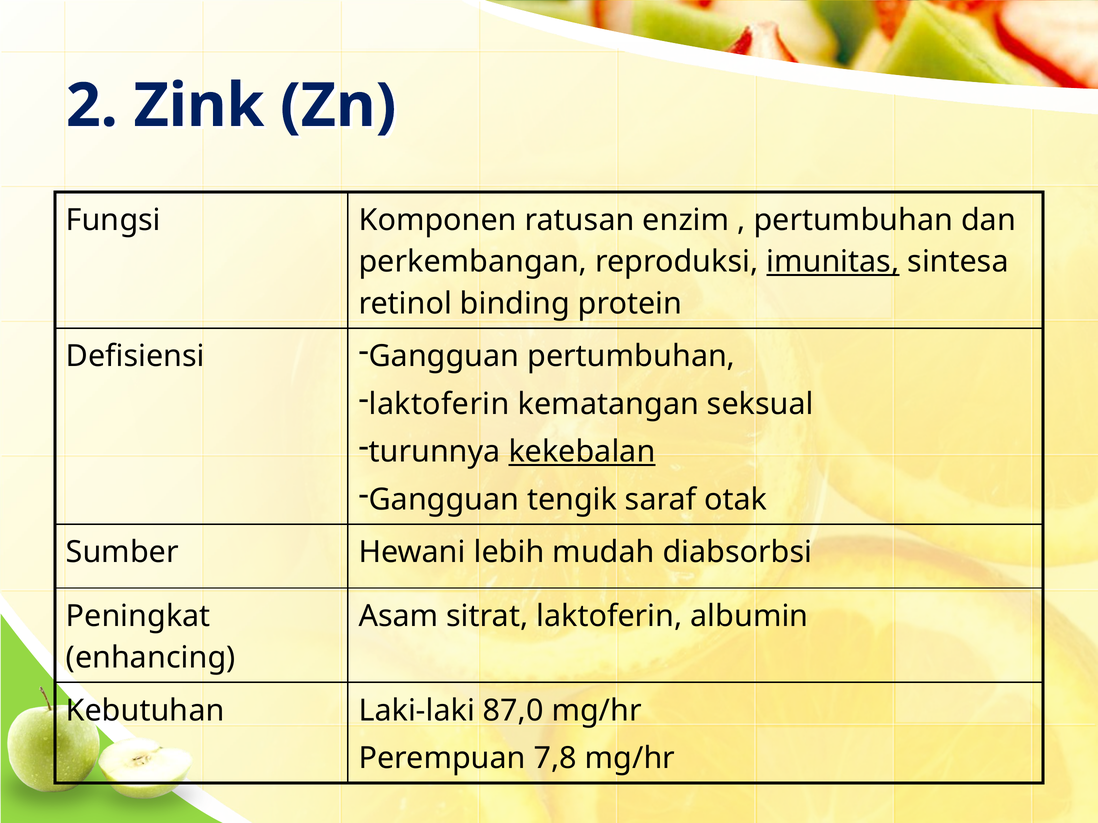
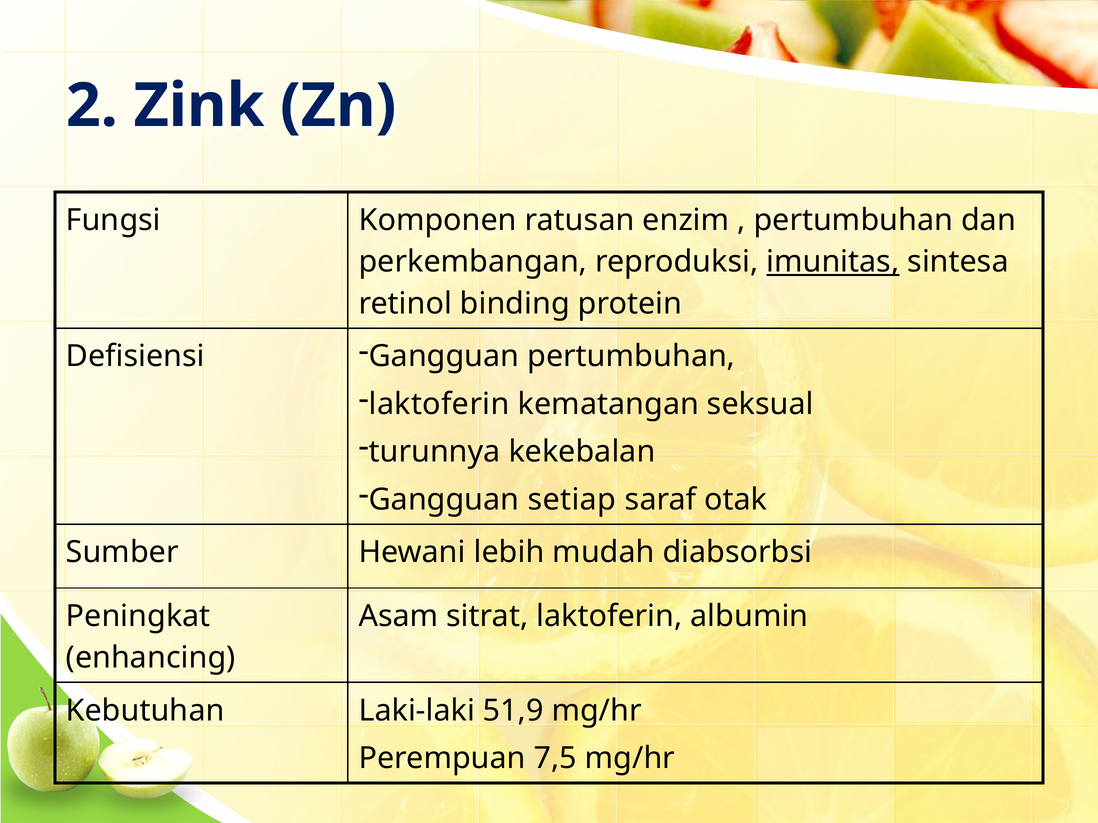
kekebalan underline: present -> none
tengik: tengik -> setiap
87,0: 87,0 -> 51,9
7,8: 7,8 -> 7,5
